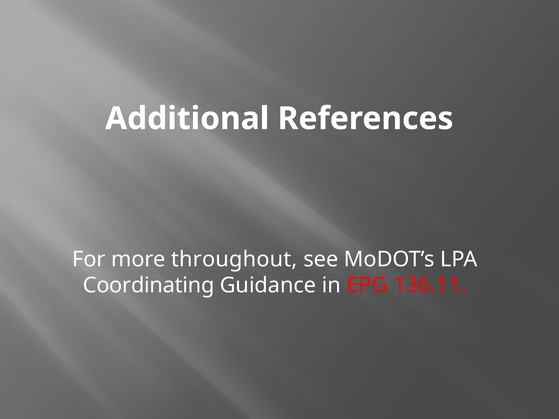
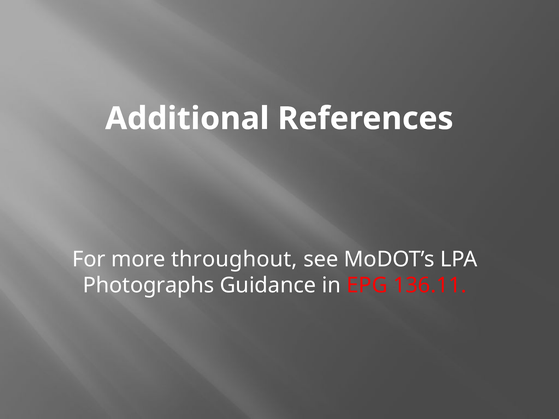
Coordinating: Coordinating -> Photographs
